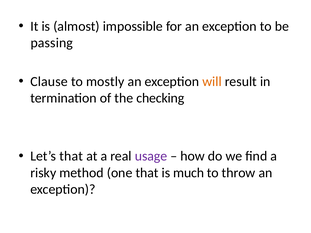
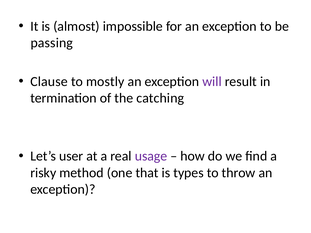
will colour: orange -> purple
checking: checking -> catching
Let’s that: that -> user
much: much -> types
